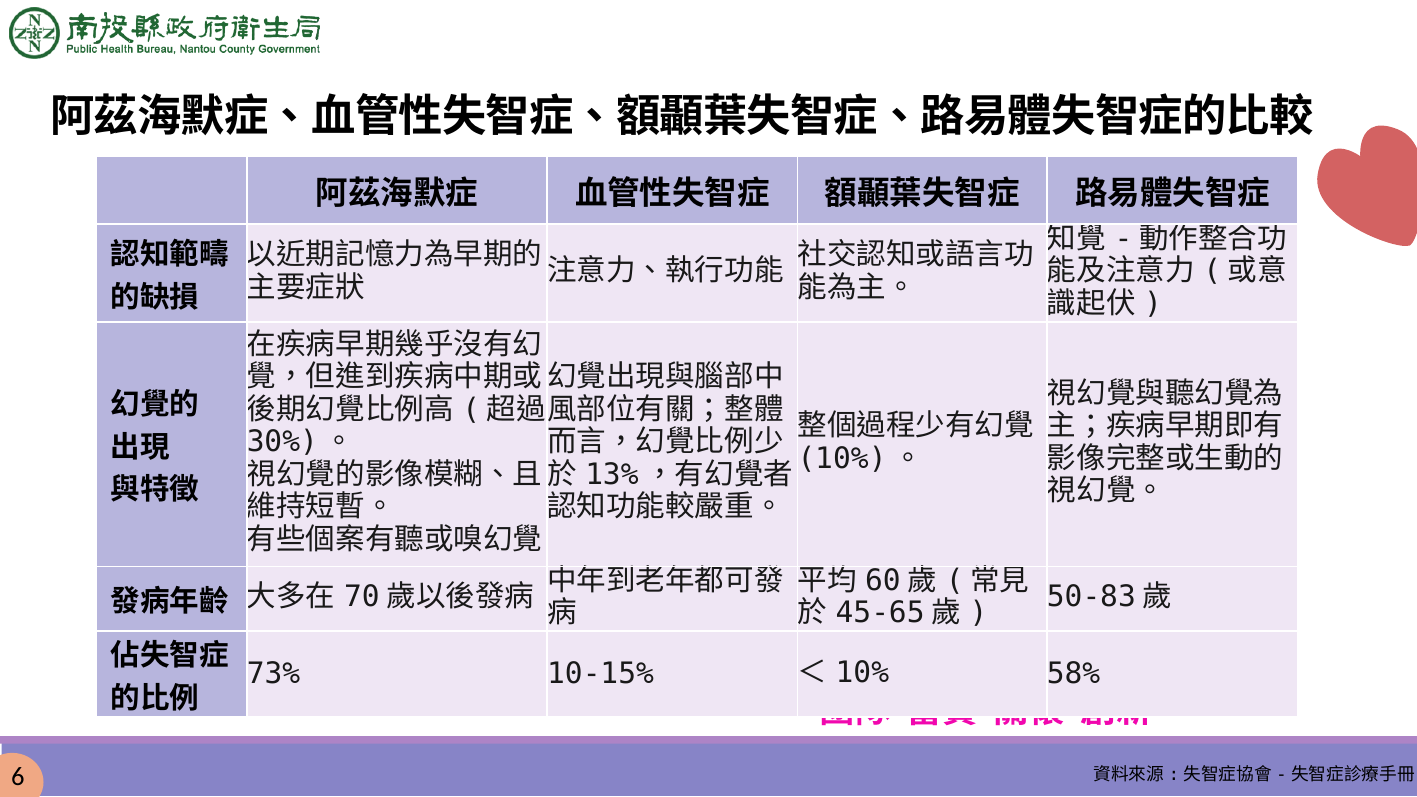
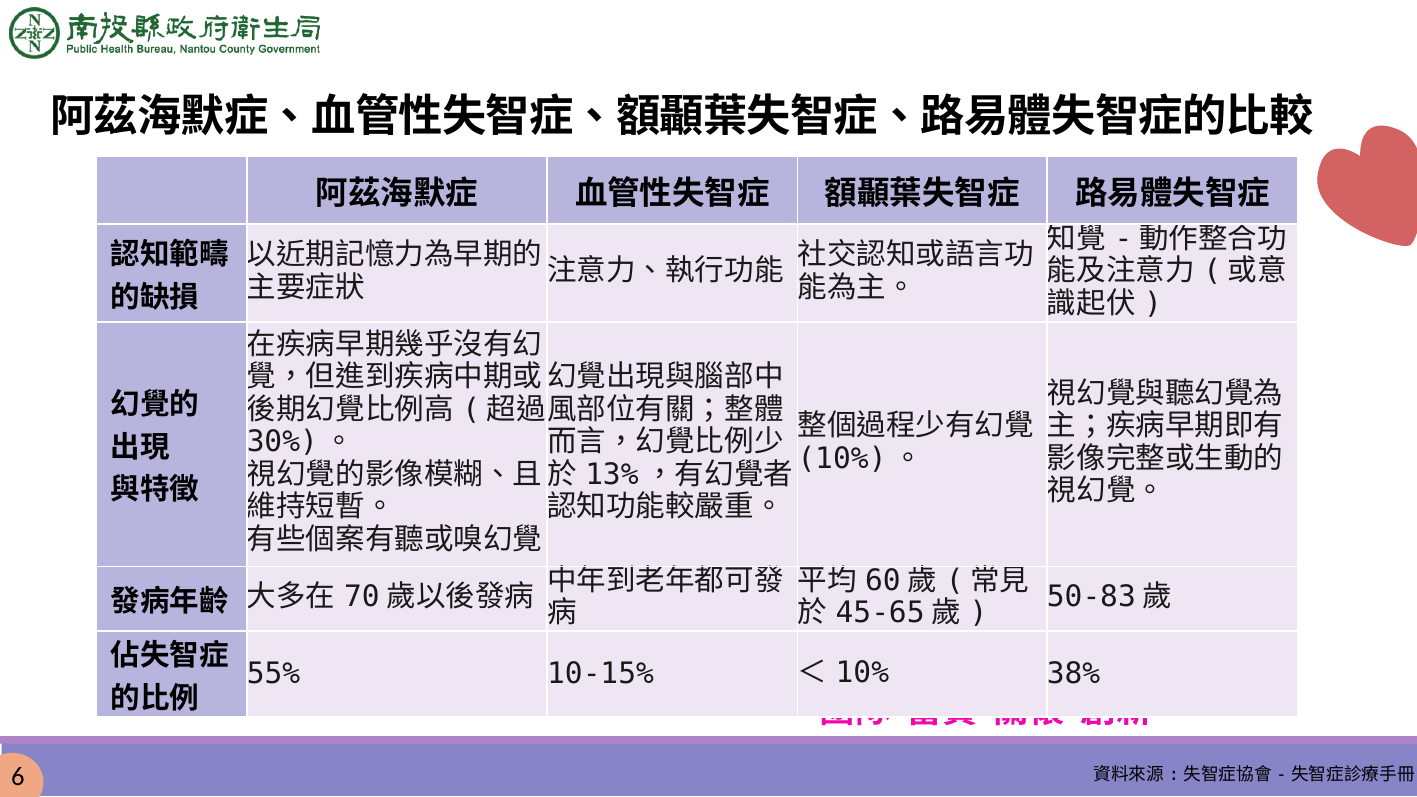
73%: 73% -> 55%
58%: 58% -> 38%
